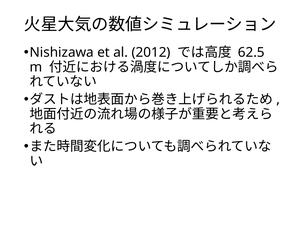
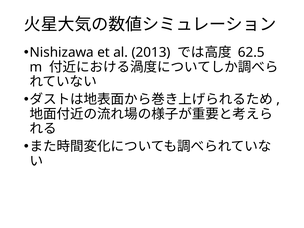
2012: 2012 -> 2013
